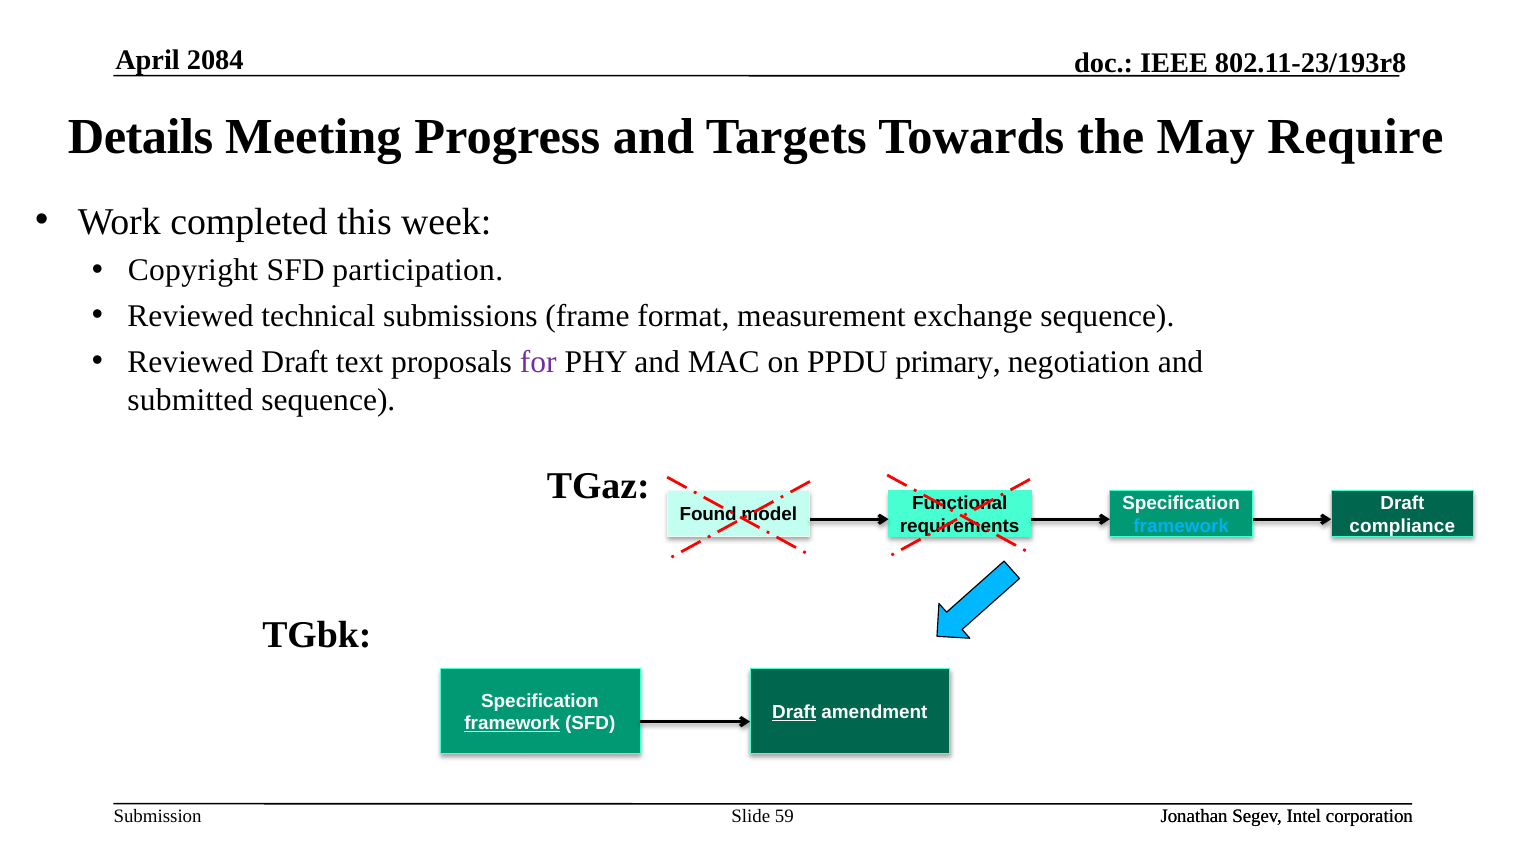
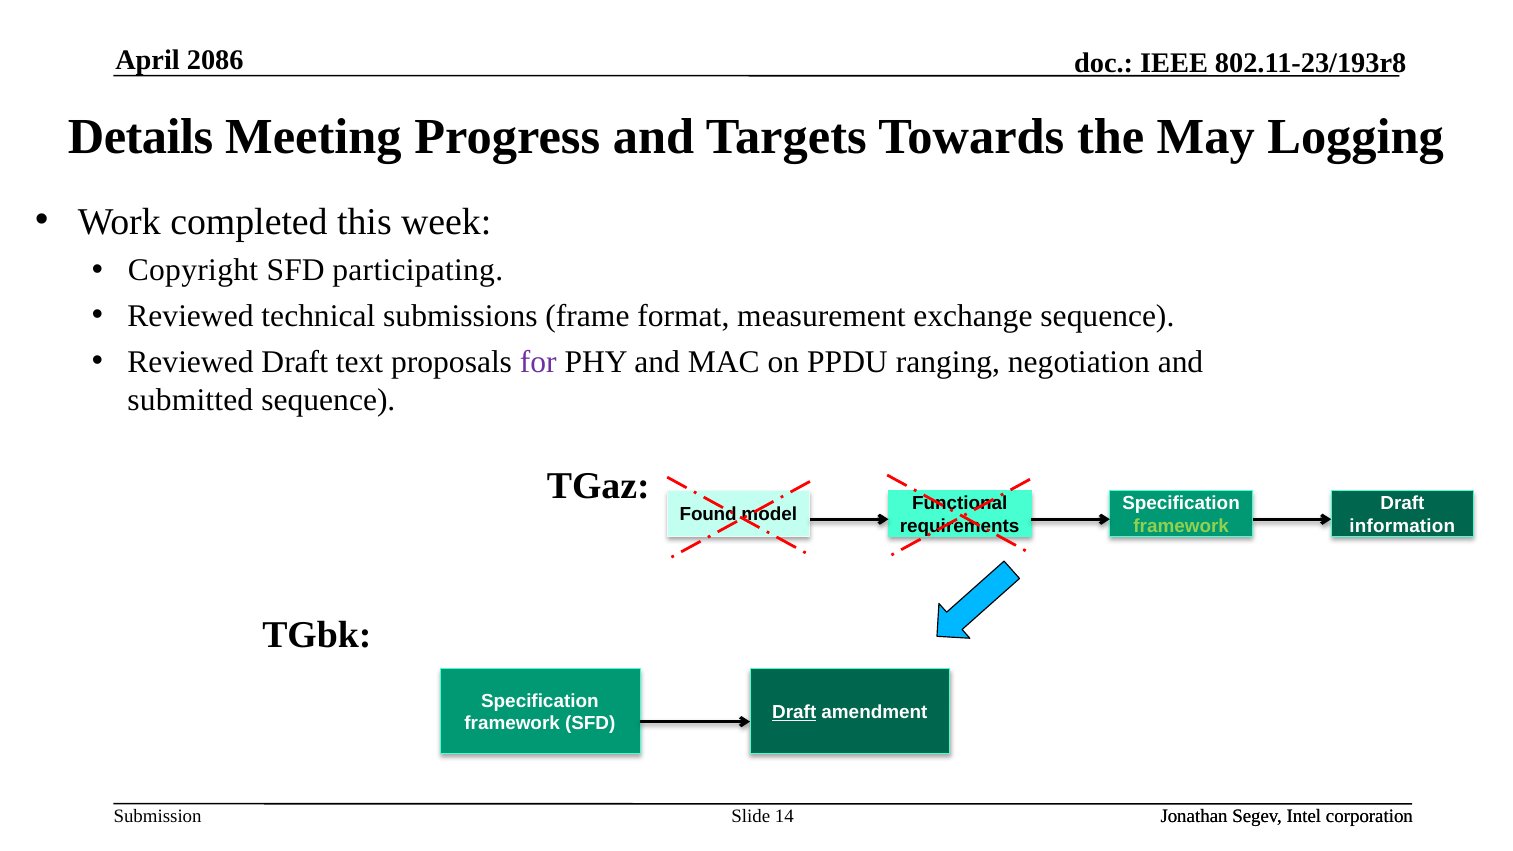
2084: 2084 -> 2086
Require: Require -> Logging
participation: participation -> participating
primary: primary -> ranging
framework at (1181, 526) colour: light blue -> light green
compliance: compliance -> information
framework at (512, 724) underline: present -> none
59: 59 -> 14
